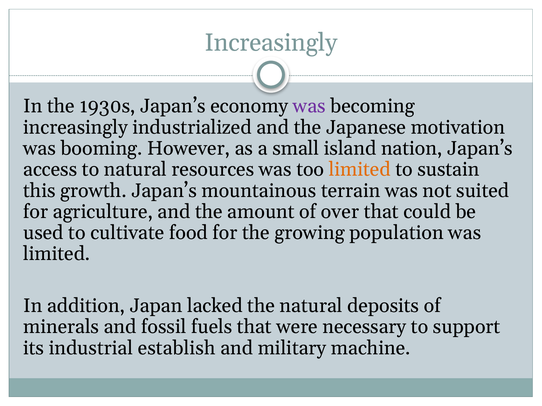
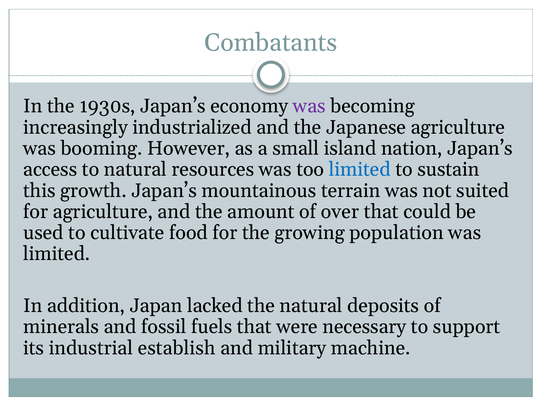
Increasingly at (271, 43): Increasingly -> Combatants
Japanese motivation: motivation -> agriculture
limited at (360, 170) colour: orange -> blue
